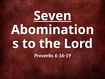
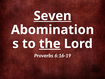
the underline: none -> present
